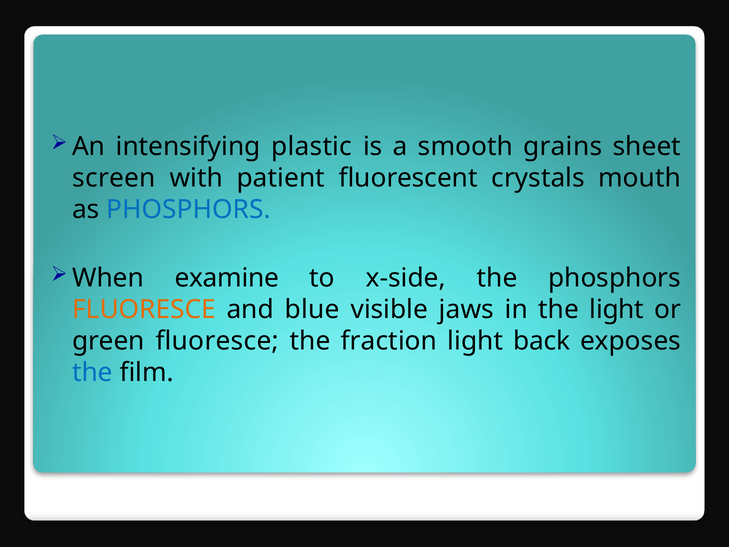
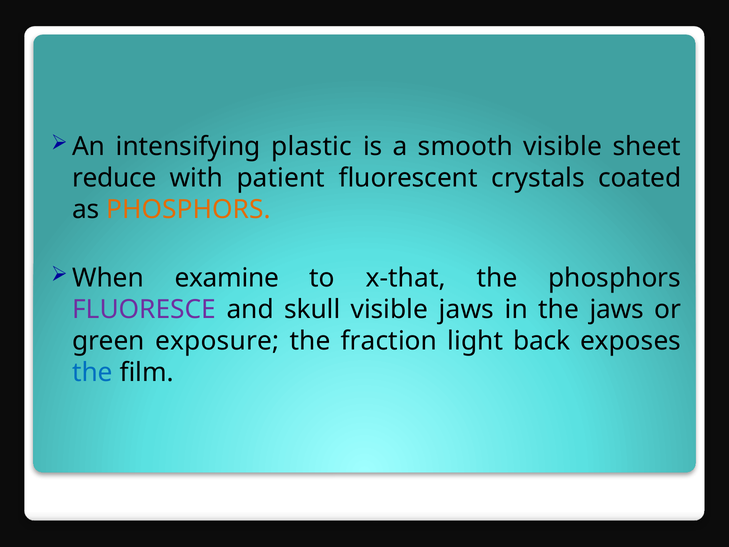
smooth grains: grains -> visible
screen: screen -> reduce
mouth: mouth -> coated
PHOSPHORS at (189, 210) colour: blue -> orange
x-side: x-side -> x-that
FLUORESCE at (144, 309) colour: orange -> purple
blue: blue -> skull
the light: light -> jaws
green fluoresce: fluoresce -> exposure
